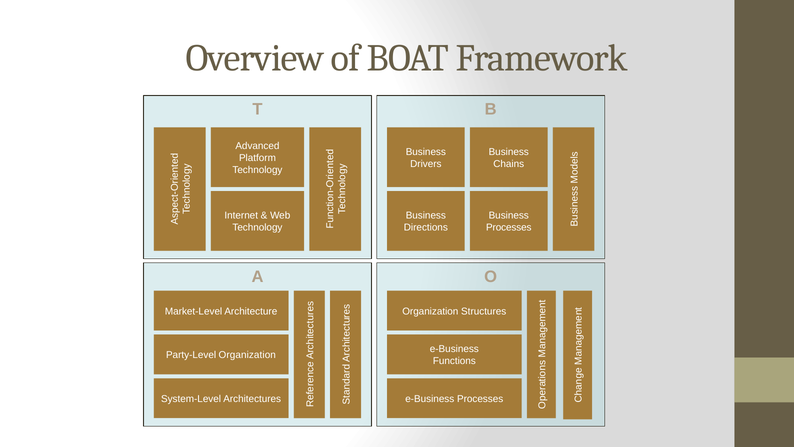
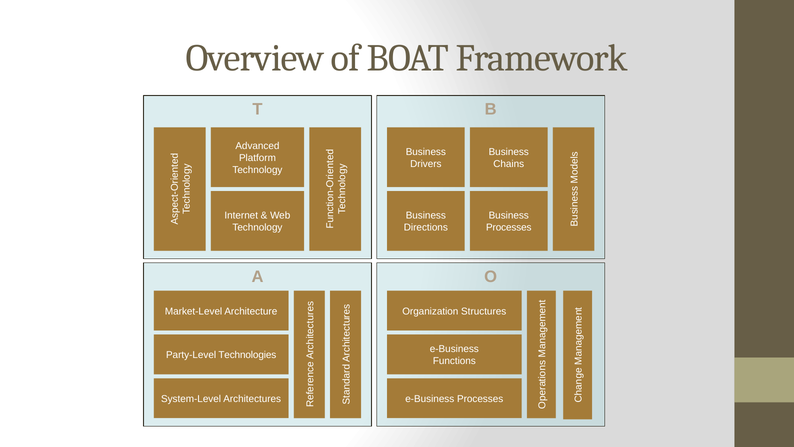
Party-Level Organization: Organization -> Technologies
